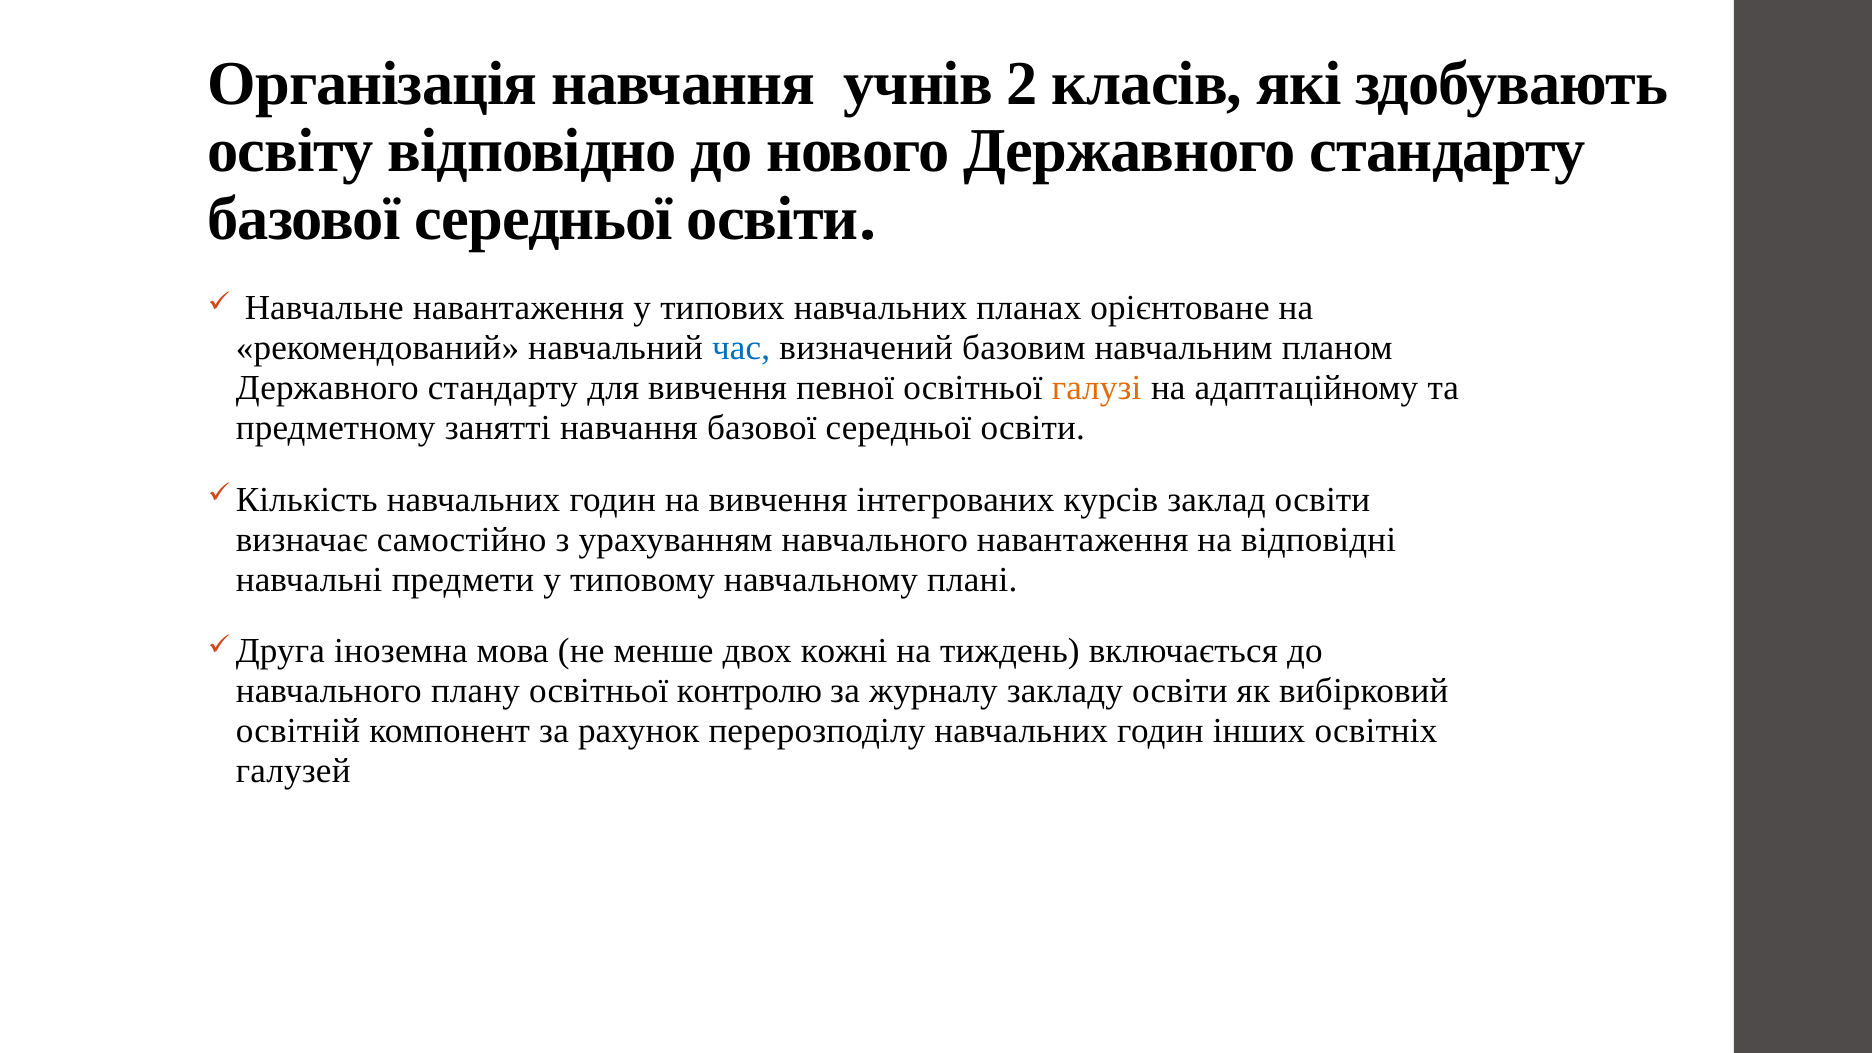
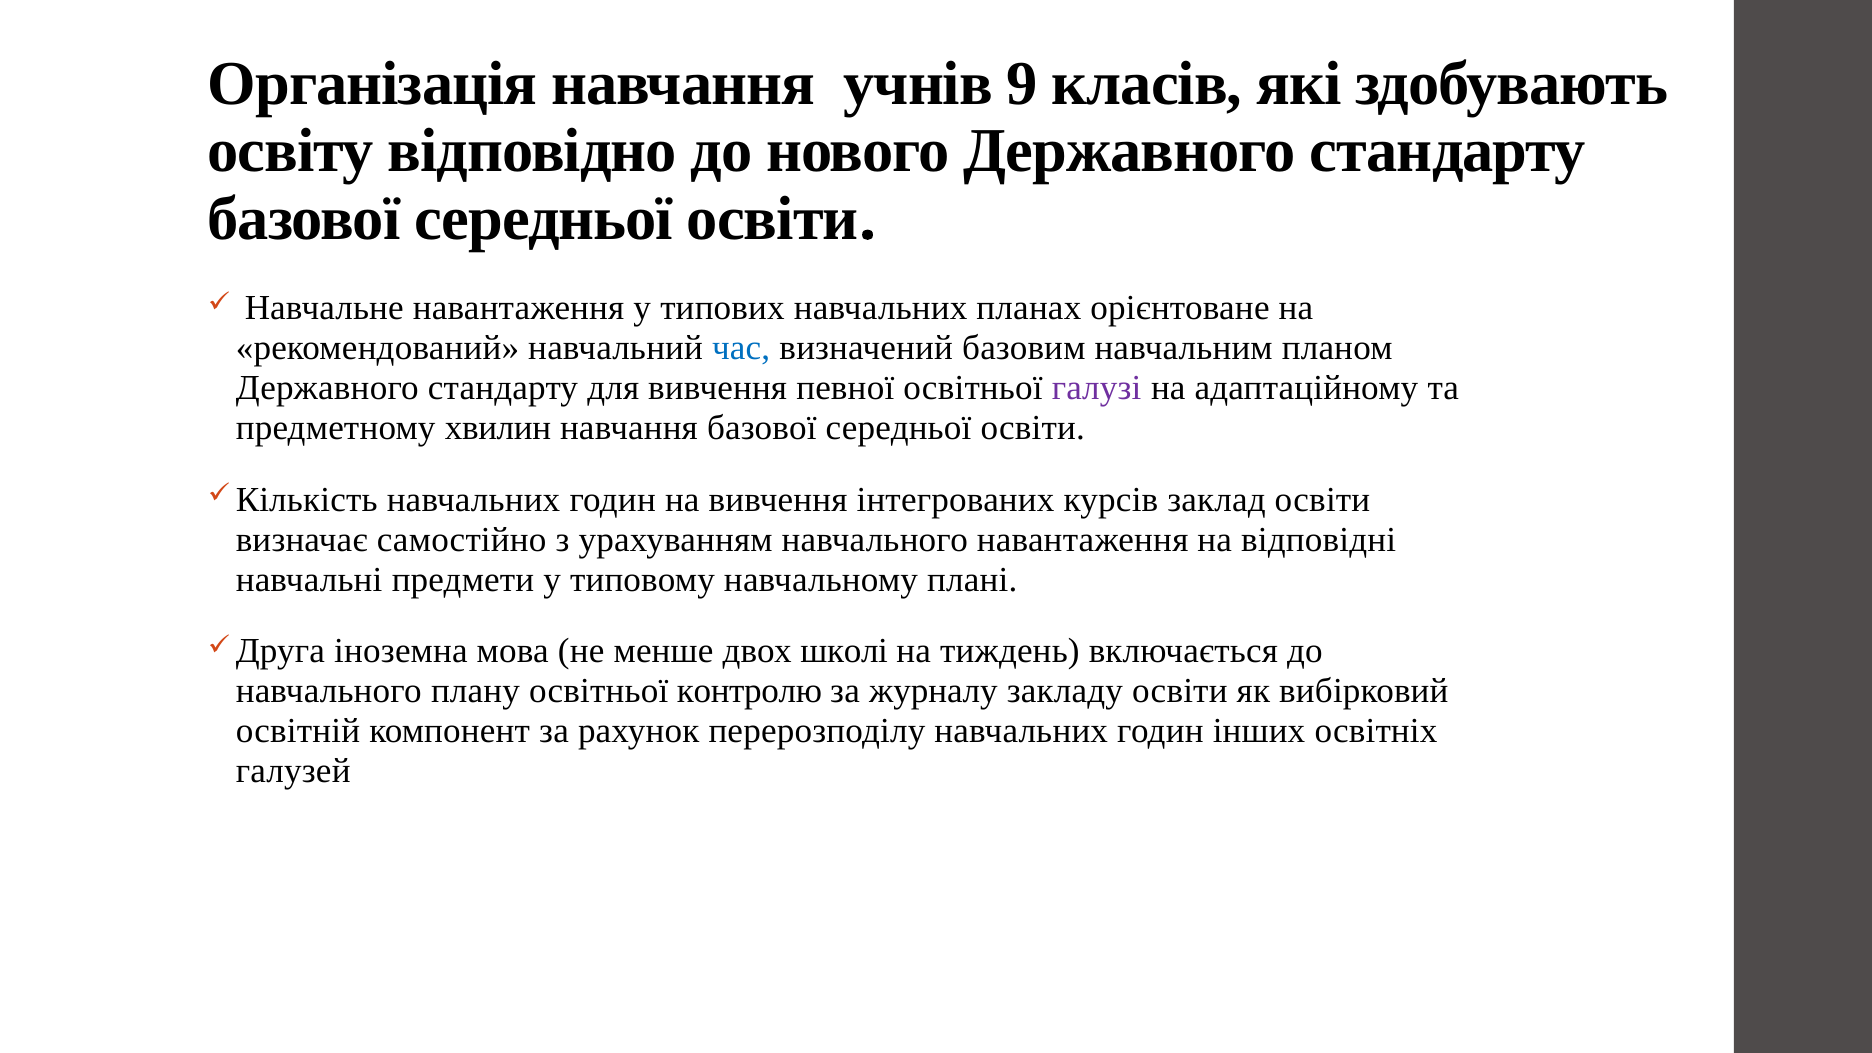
2: 2 -> 9
галузі colour: orange -> purple
занятті: занятті -> хвилин
кожні: кожні -> школі
